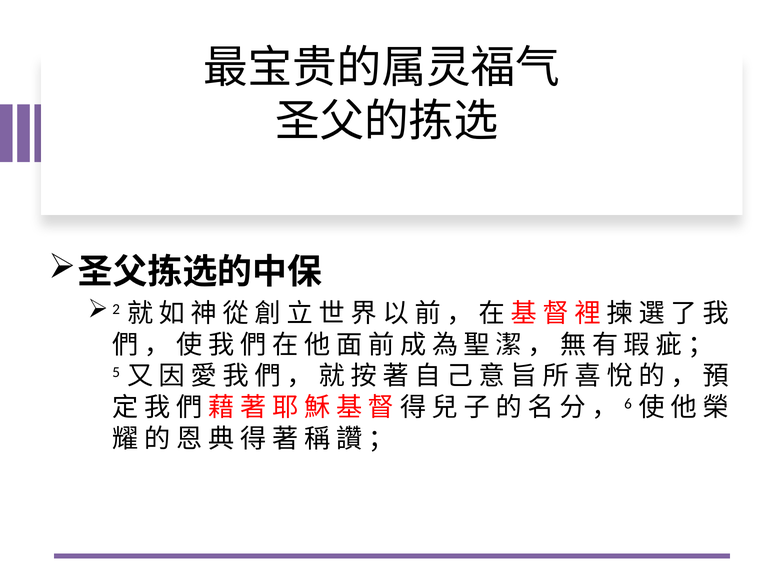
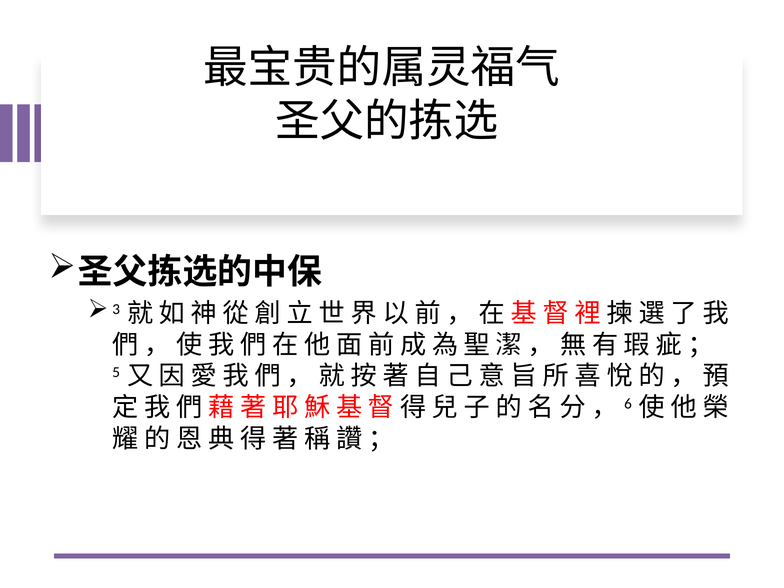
2: 2 -> 3
